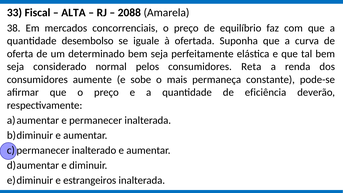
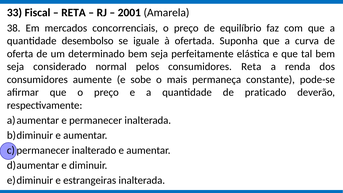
ALTA at (73, 13): ALTA -> RETA
2088: 2088 -> 2001
eficiência: eficiência -> praticado
estrangeiros: estrangeiros -> estrangeiras
